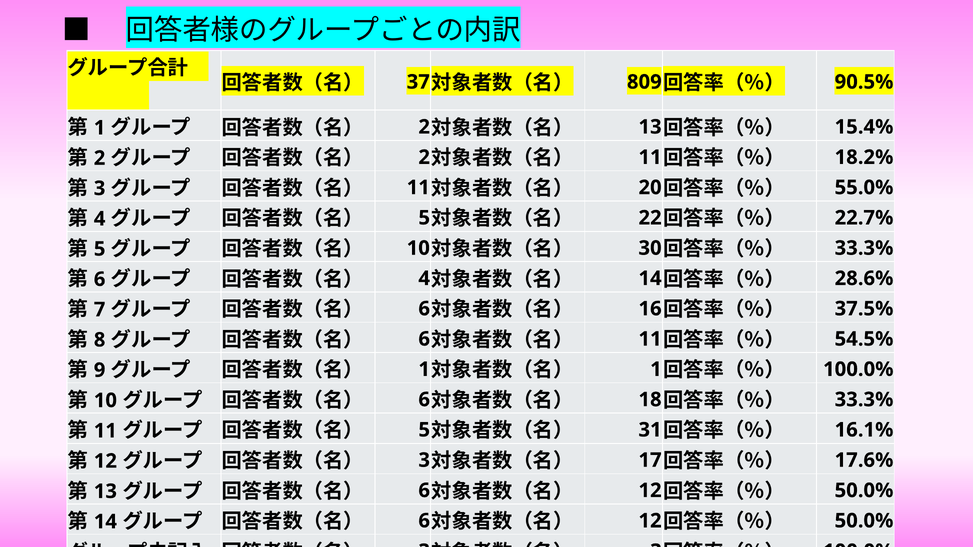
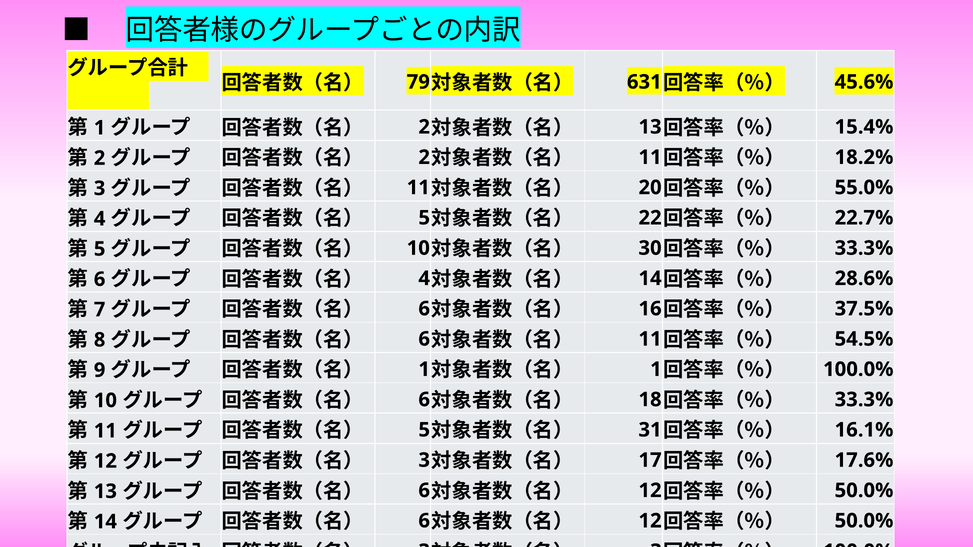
37: 37 -> 79
809: 809 -> 631
90.5%: 90.5% -> 45.6%
